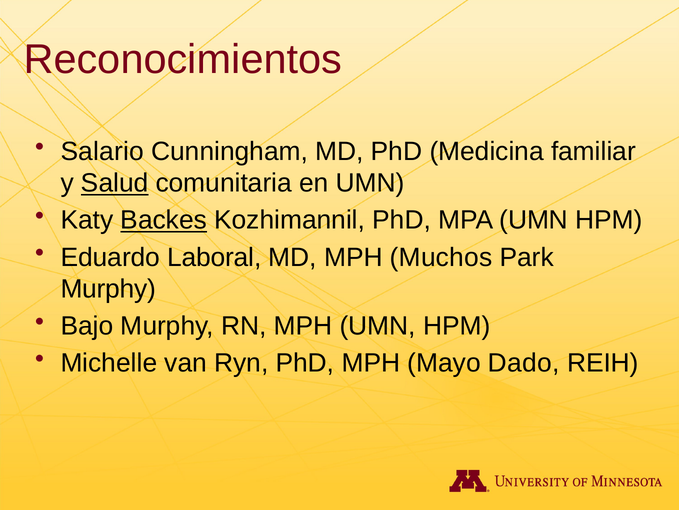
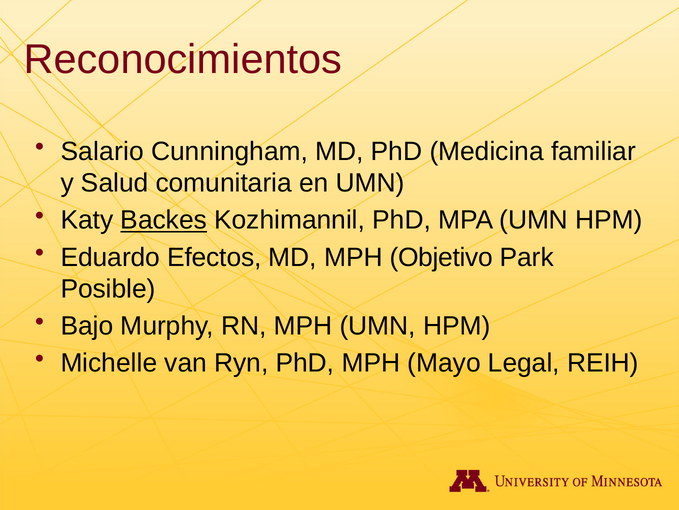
Salud underline: present -> none
Laboral: Laboral -> Efectos
Muchos: Muchos -> Objetivo
Murphy at (108, 289): Murphy -> Posible
Dado: Dado -> Legal
